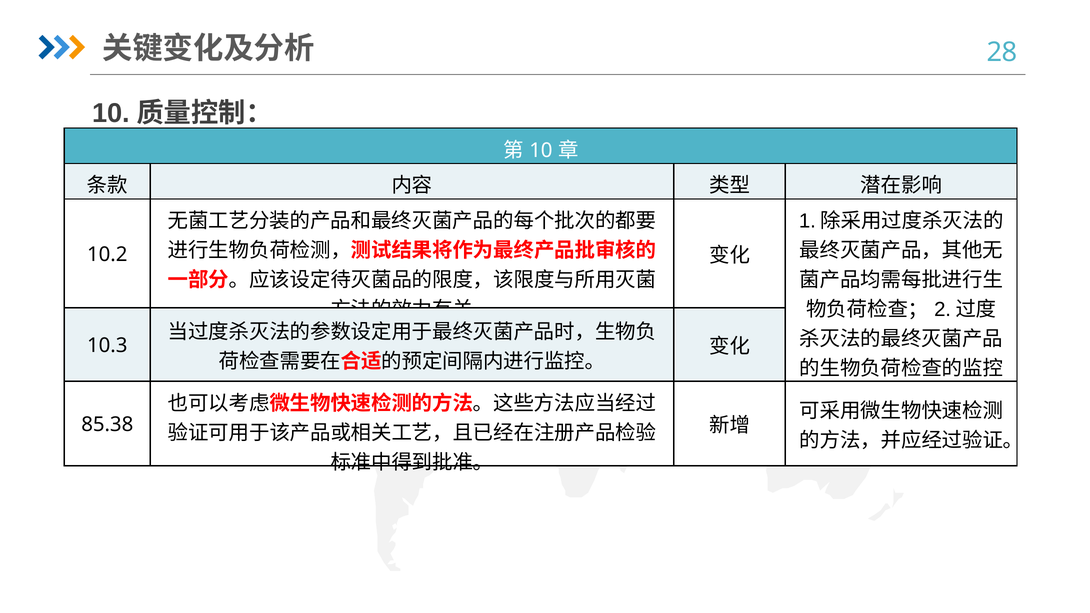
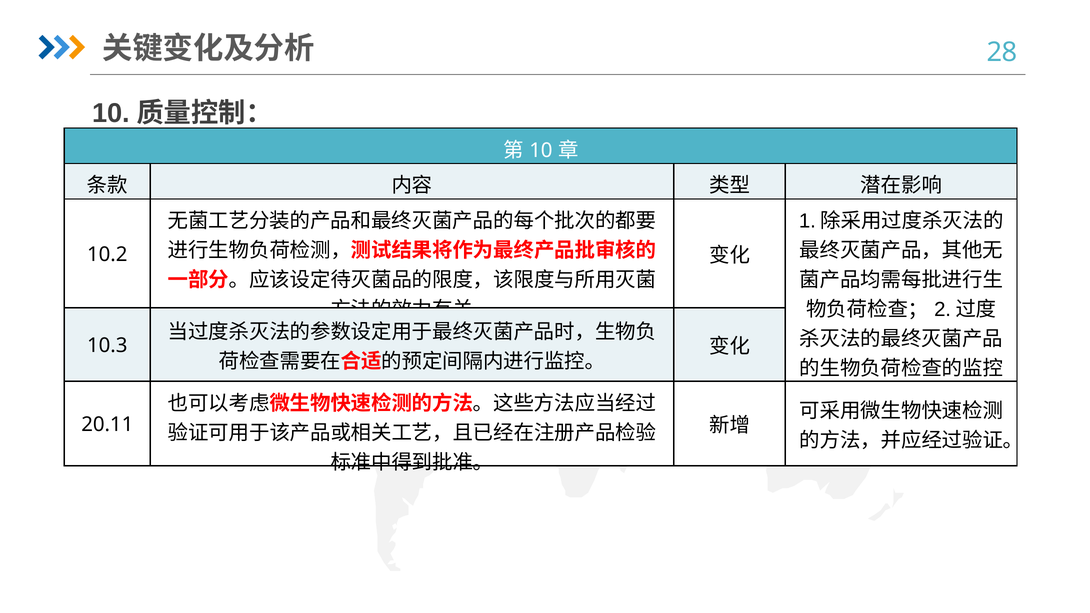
85.38: 85.38 -> 20.11
